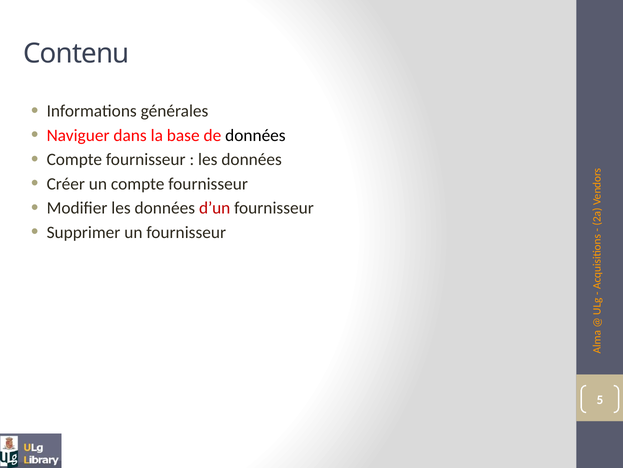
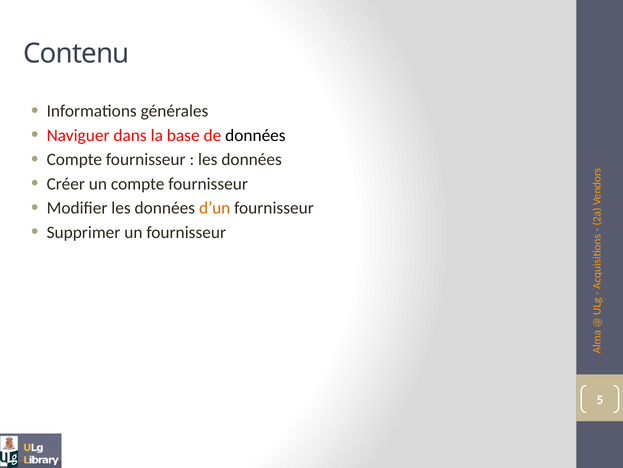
d’un colour: red -> orange
